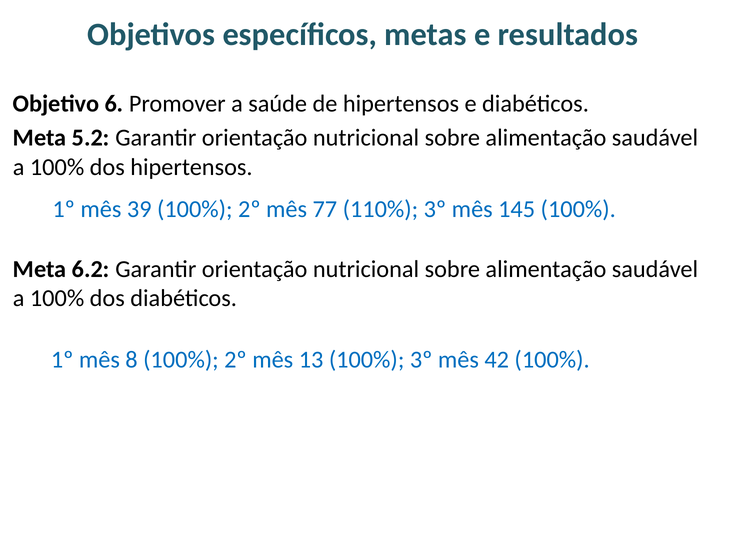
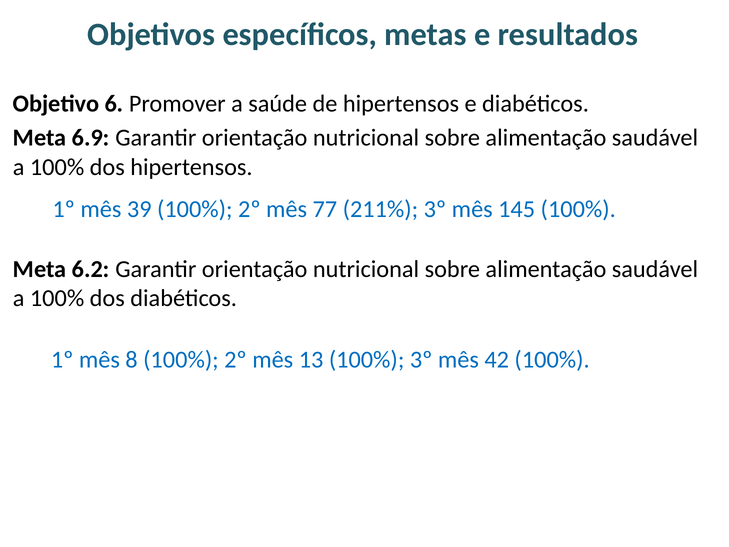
5.2: 5.2 -> 6.9
110%: 110% -> 211%
